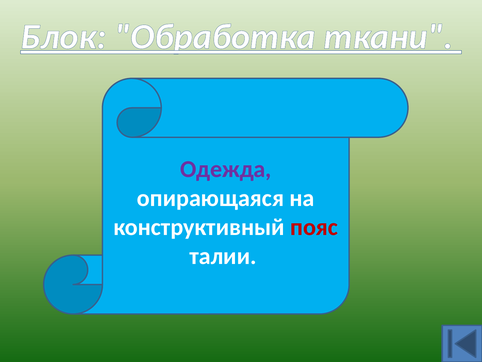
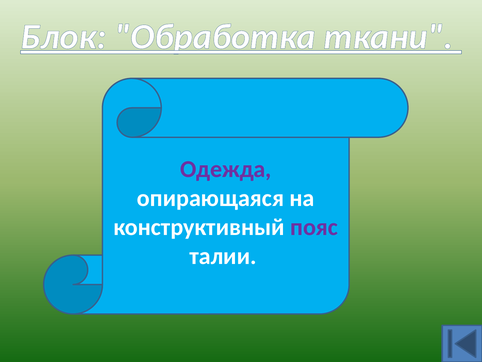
пояс colour: red -> purple
